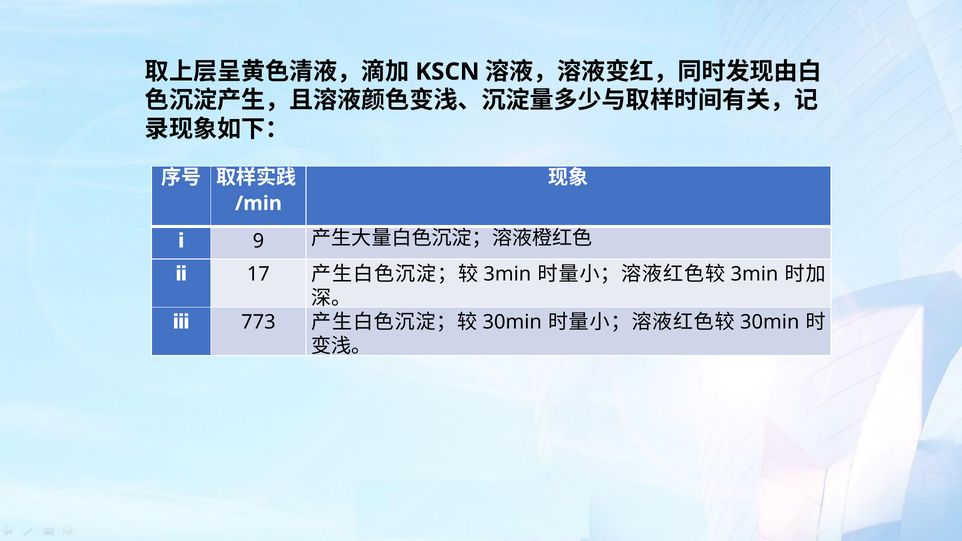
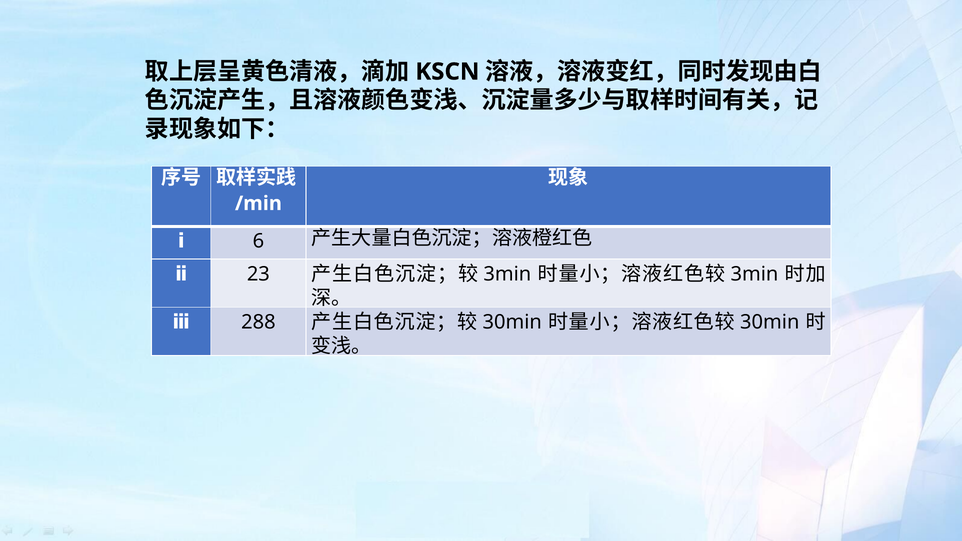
9: 9 -> 6
17: 17 -> 23
773: 773 -> 288
